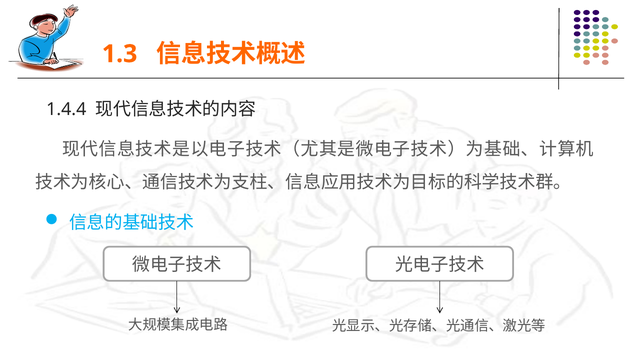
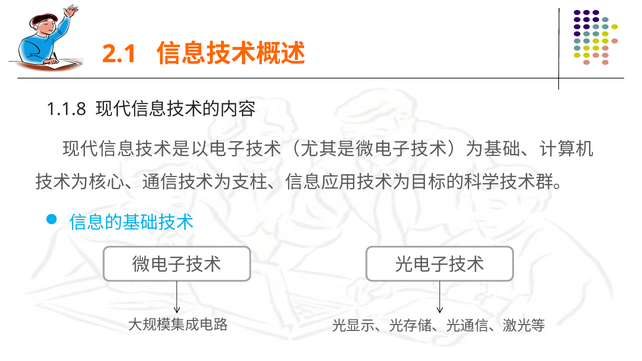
1.3: 1.3 -> 2.1
1.4.4: 1.4.4 -> 1.1.8
